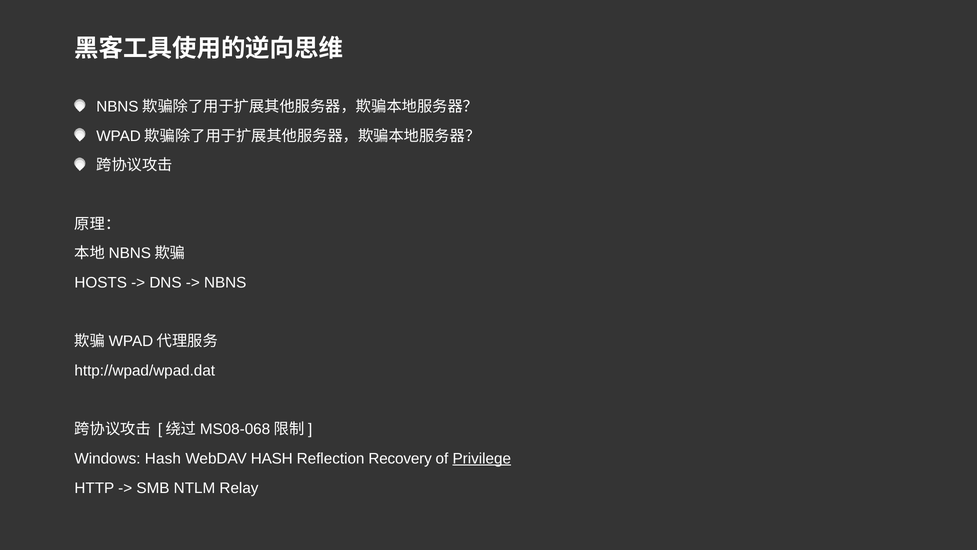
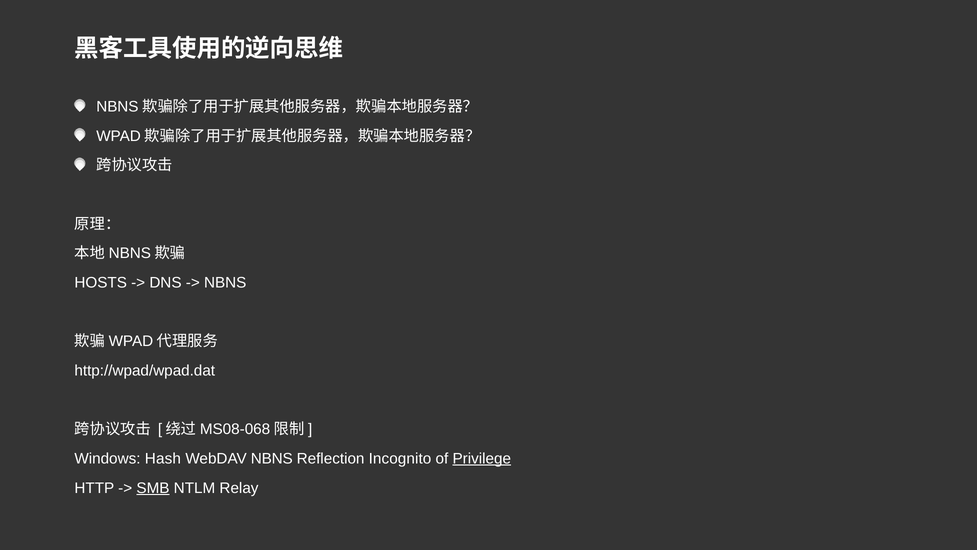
WebDAV HASH: HASH -> NBNS
Recovery: Recovery -> Incognito
SMB underline: none -> present
